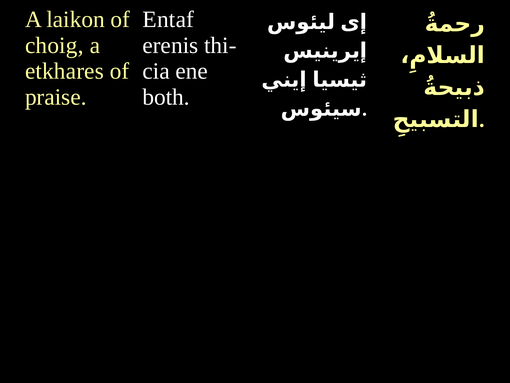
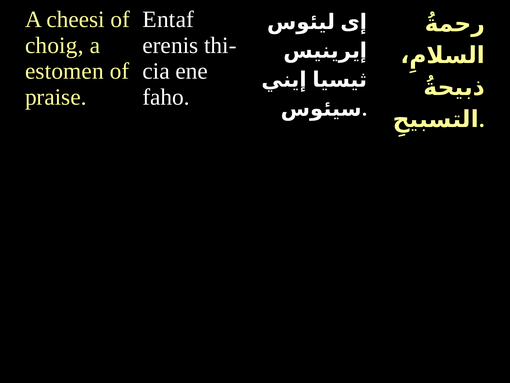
laikon: laikon -> cheesi
etkhares: etkhares -> estomen
both: both -> faho
